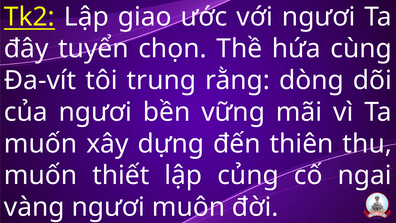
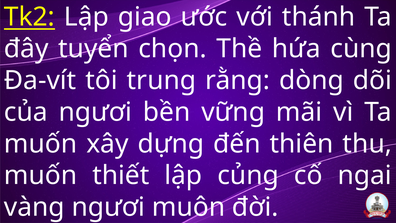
với ngươi: ngươi -> thánh
